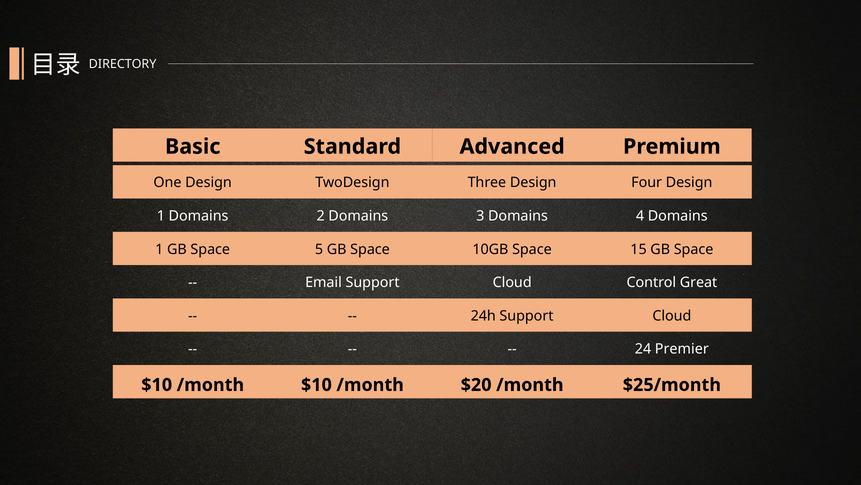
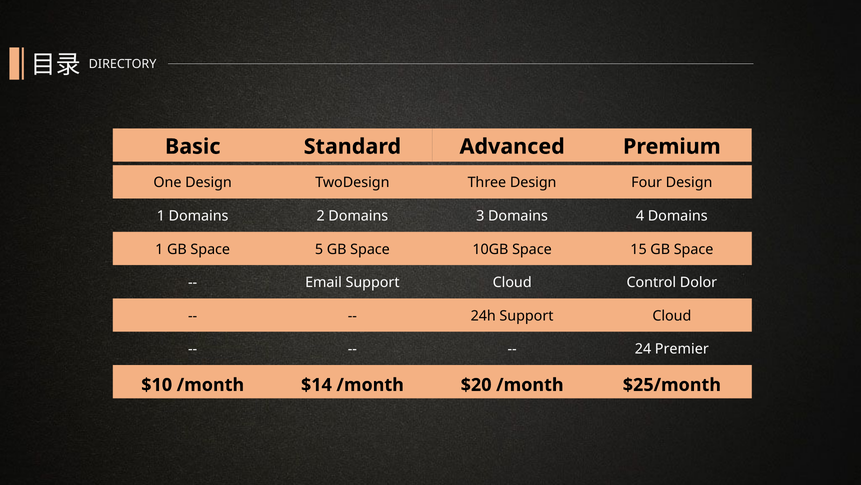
Great: Great -> Dolor
$10 at (316, 384): $10 -> $14
